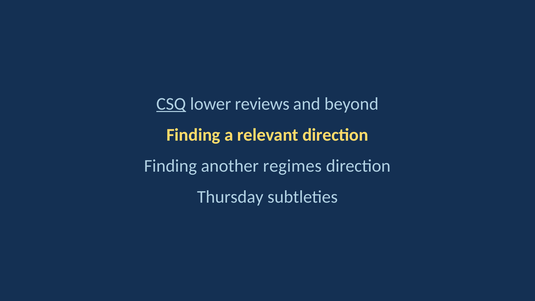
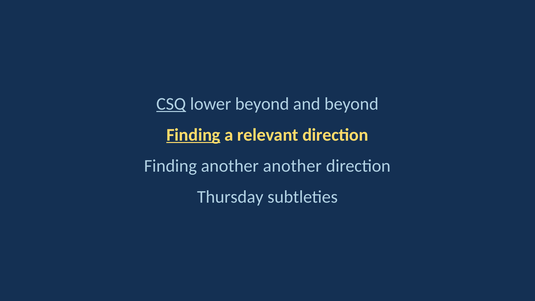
lower reviews: reviews -> beyond
Finding at (193, 135) underline: none -> present
another regimes: regimes -> another
